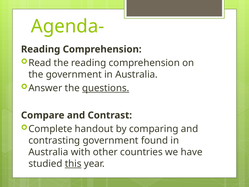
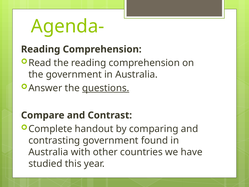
this underline: present -> none
